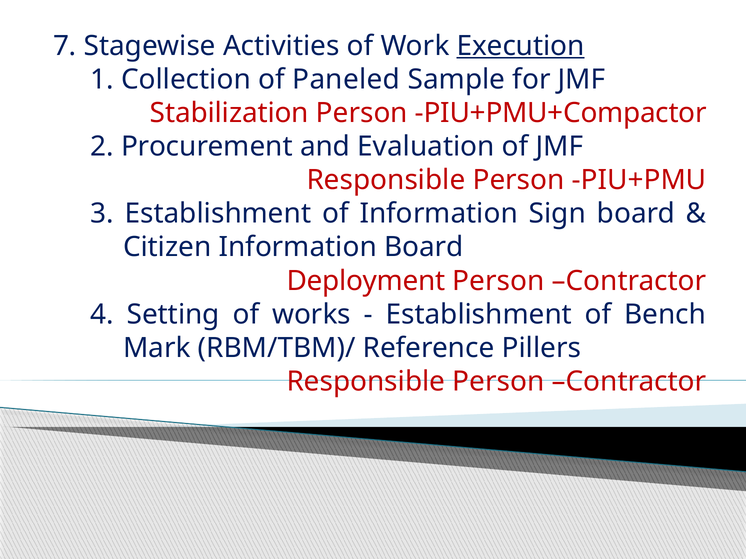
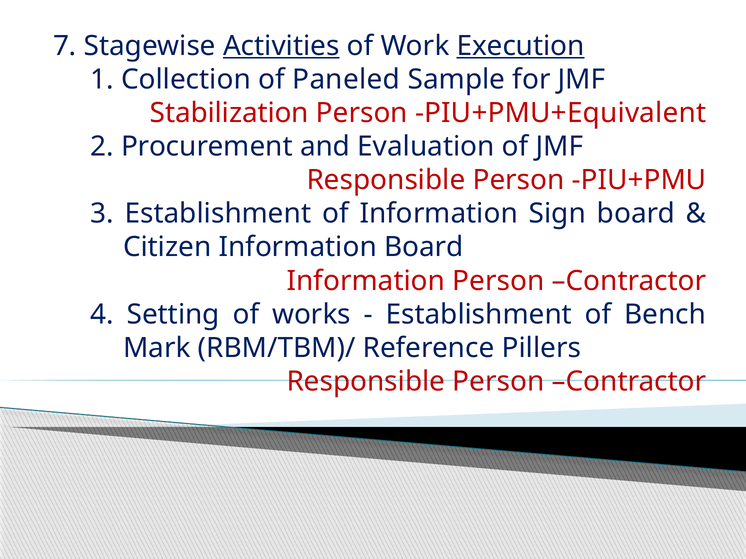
Activities underline: none -> present
PIU+PMU+Compactor: PIU+PMU+Compactor -> PIU+PMU+Equivalent
Deployment at (366, 281): Deployment -> Information
